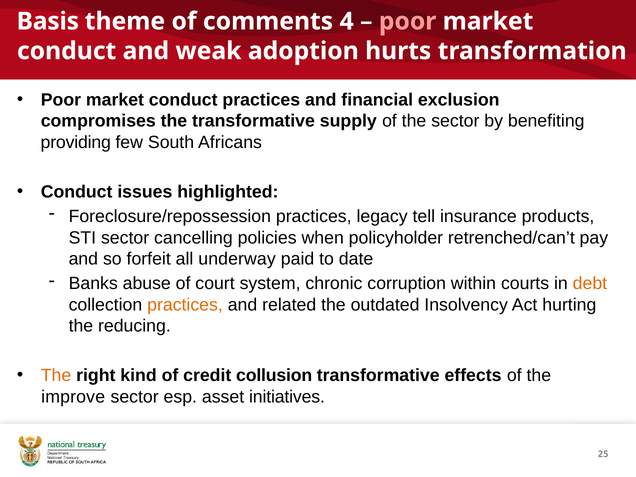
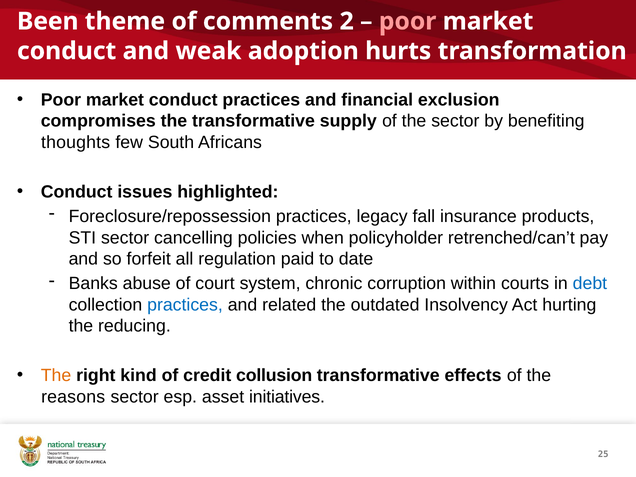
Basis: Basis -> Been
4: 4 -> 2
providing: providing -> thoughts
tell: tell -> fall
underway: underway -> regulation
debt colour: orange -> blue
practices at (185, 305) colour: orange -> blue
improve: improve -> reasons
